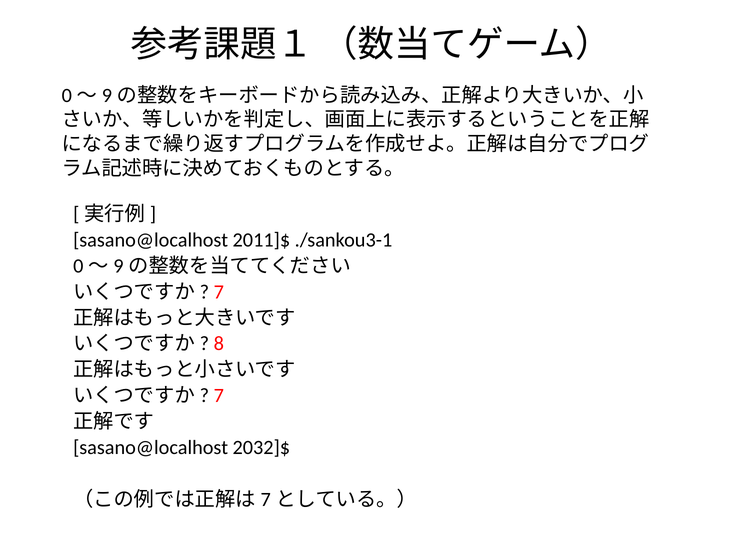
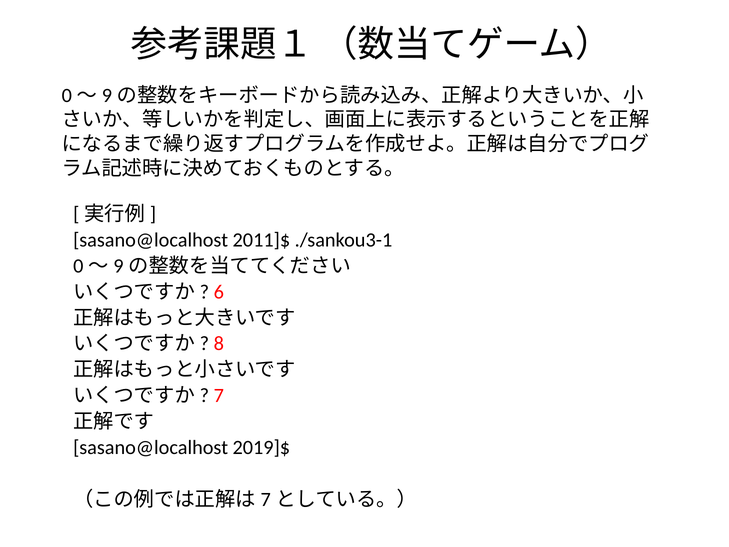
7 at (219, 292): 7 -> 6
2032]$: 2032]$ -> 2019]$
